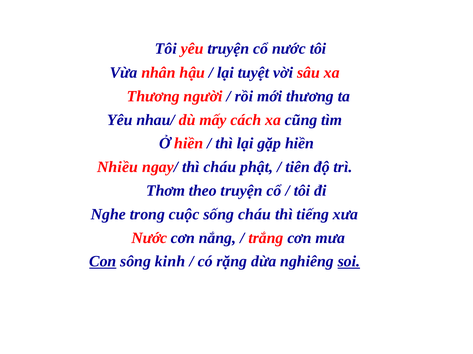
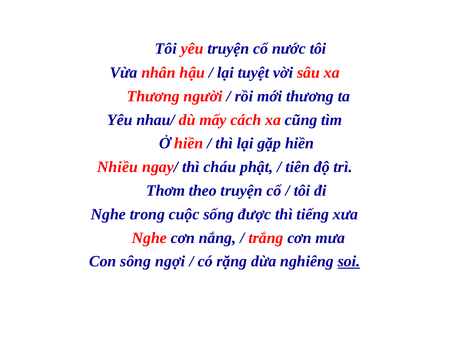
sống cháu: cháu -> được
Nước at (149, 238): Nước -> Nghe
Con underline: present -> none
kinh: kinh -> ngợi
